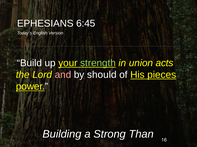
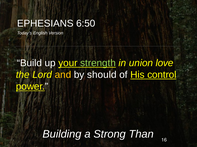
6:45: 6:45 -> 6:50
acts: acts -> love
and colour: pink -> yellow
pieces: pieces -> control
